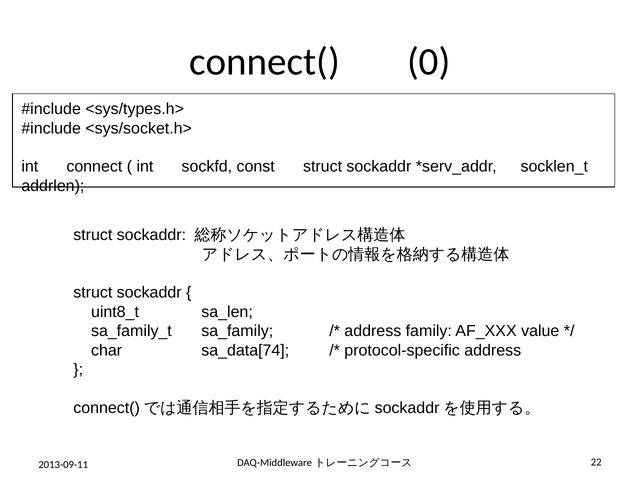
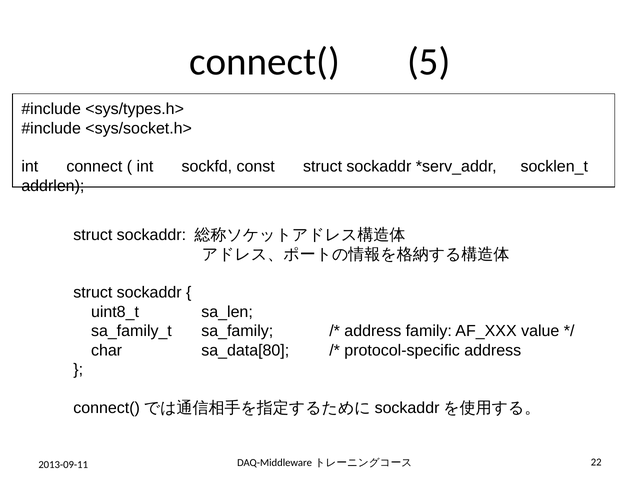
0: 0 -> 5
sa_data[74: sa_data[74 -> sa_data[80
